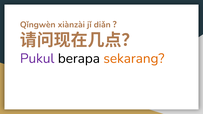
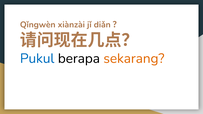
Pukul colour: purple -> blue
